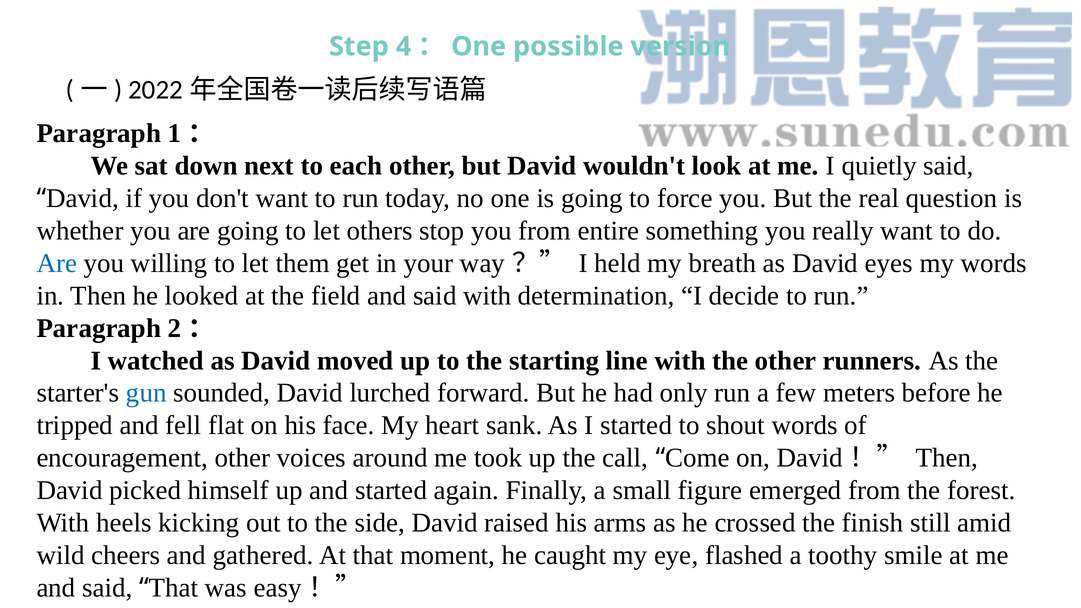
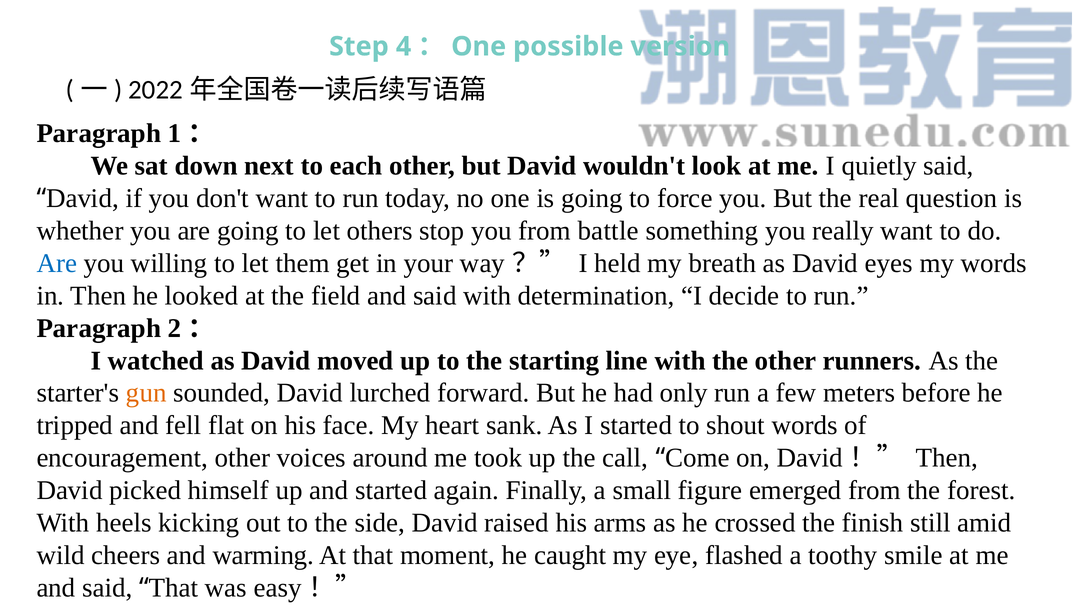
entire: entire -> battle
gun colour: blue -> orange
gathered: gathered -> warming
